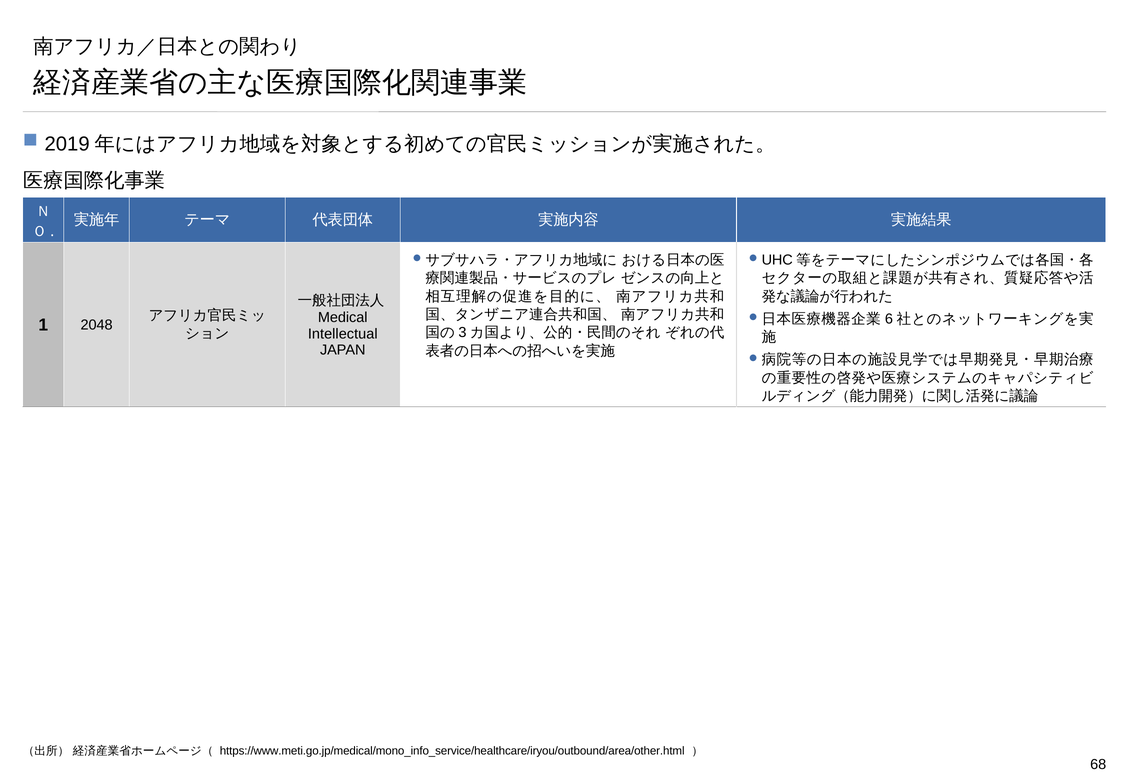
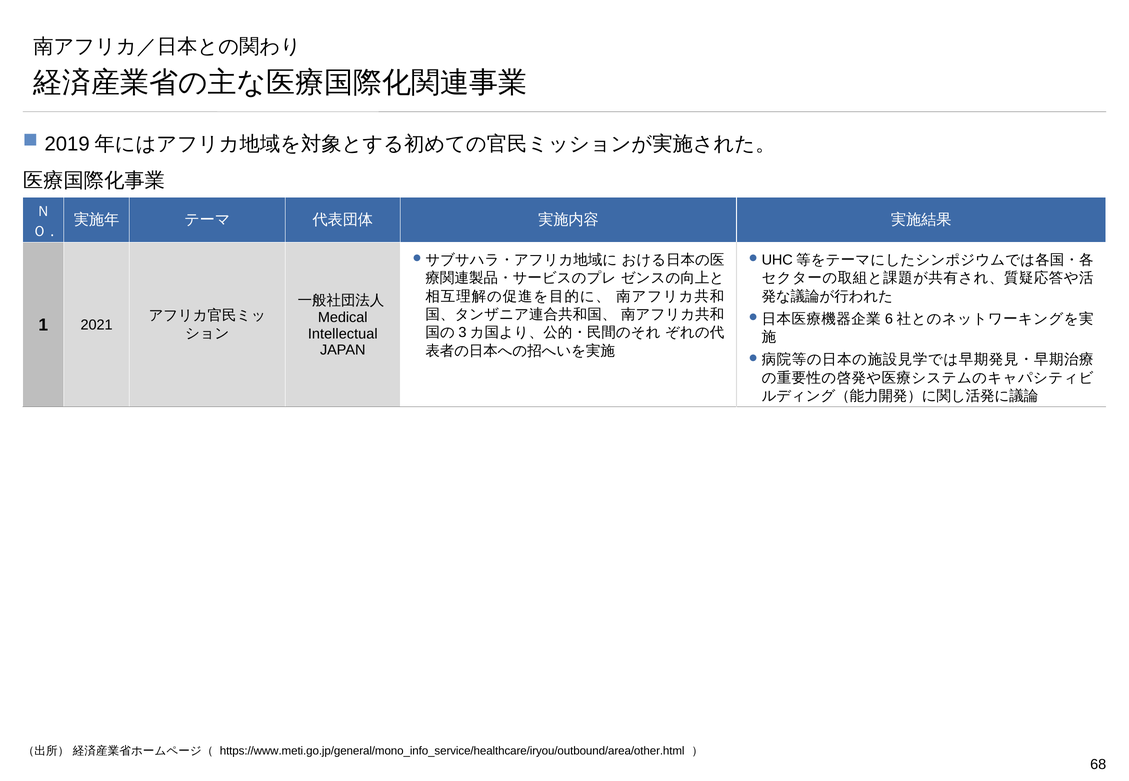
2048: 2048 -> 2021
https://www.meti.go.jp/medical/mono_info_service/healthcare/iryou/outbound/area/other.html: https://www.meti.go.jp/medical/mono_info_service/healthcare/iryou/outbound/area/other.html -> https://www.meti.go.jp/general/mono_info_service/healthcare/iryou/outbound/area/other.html
